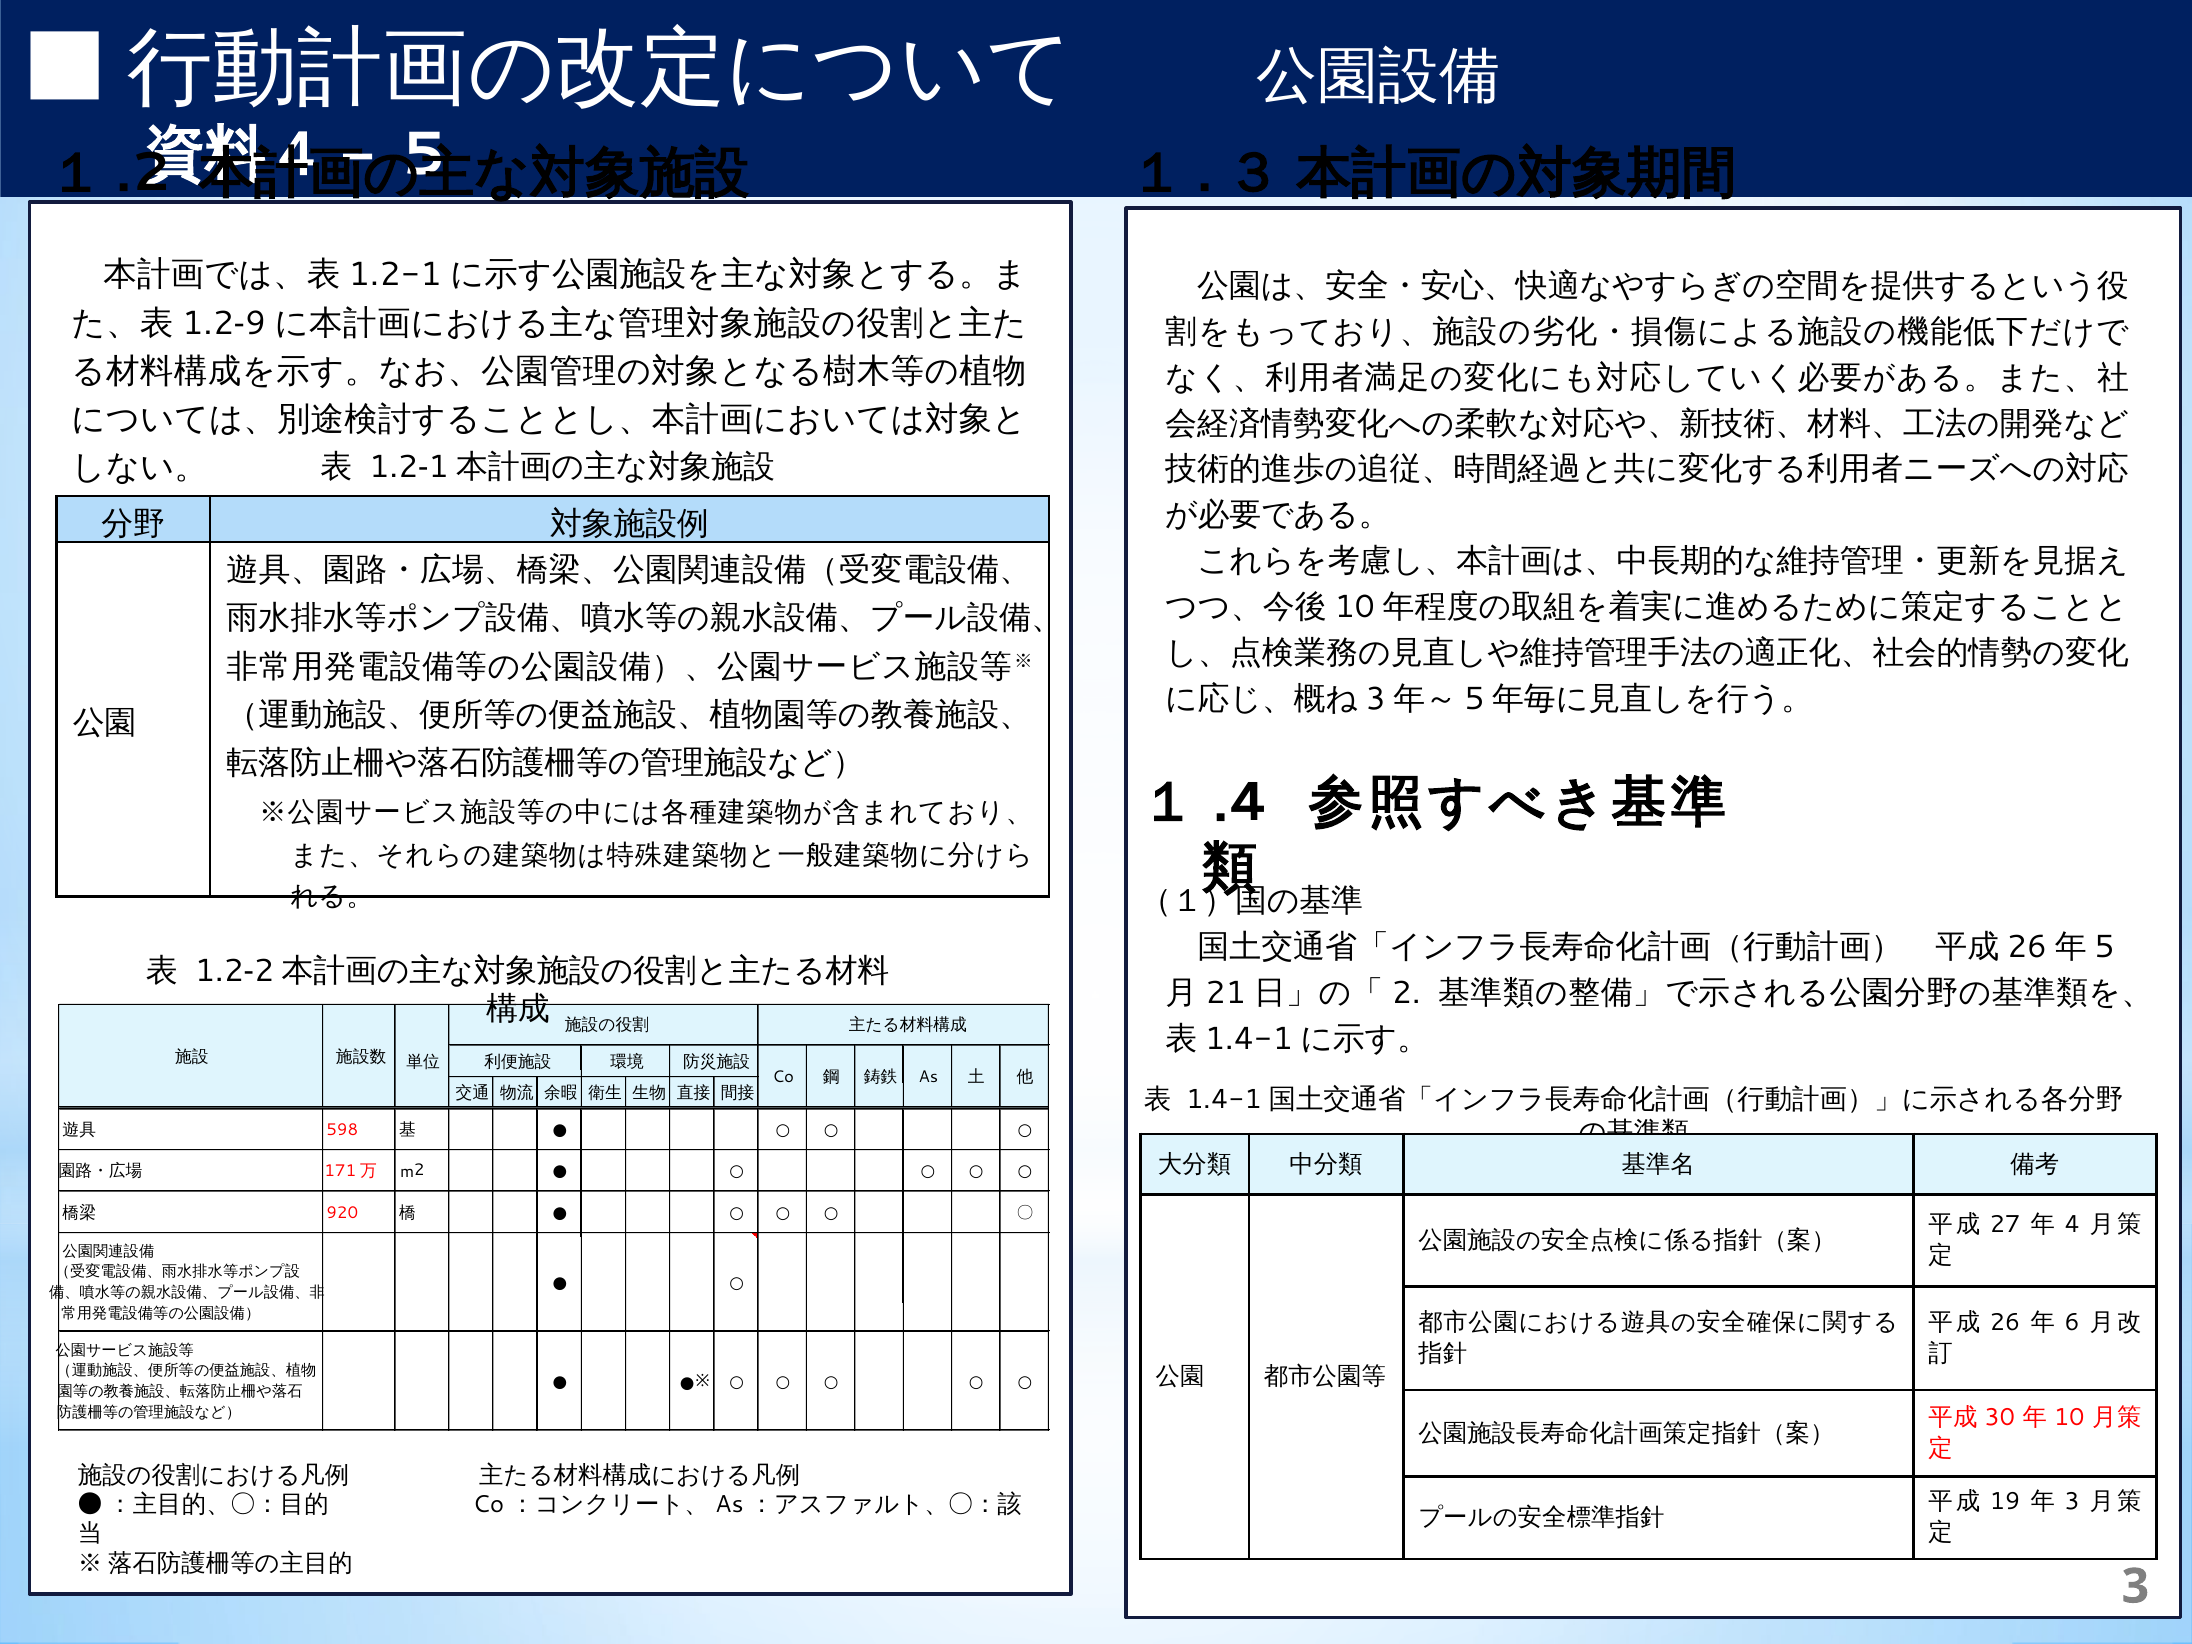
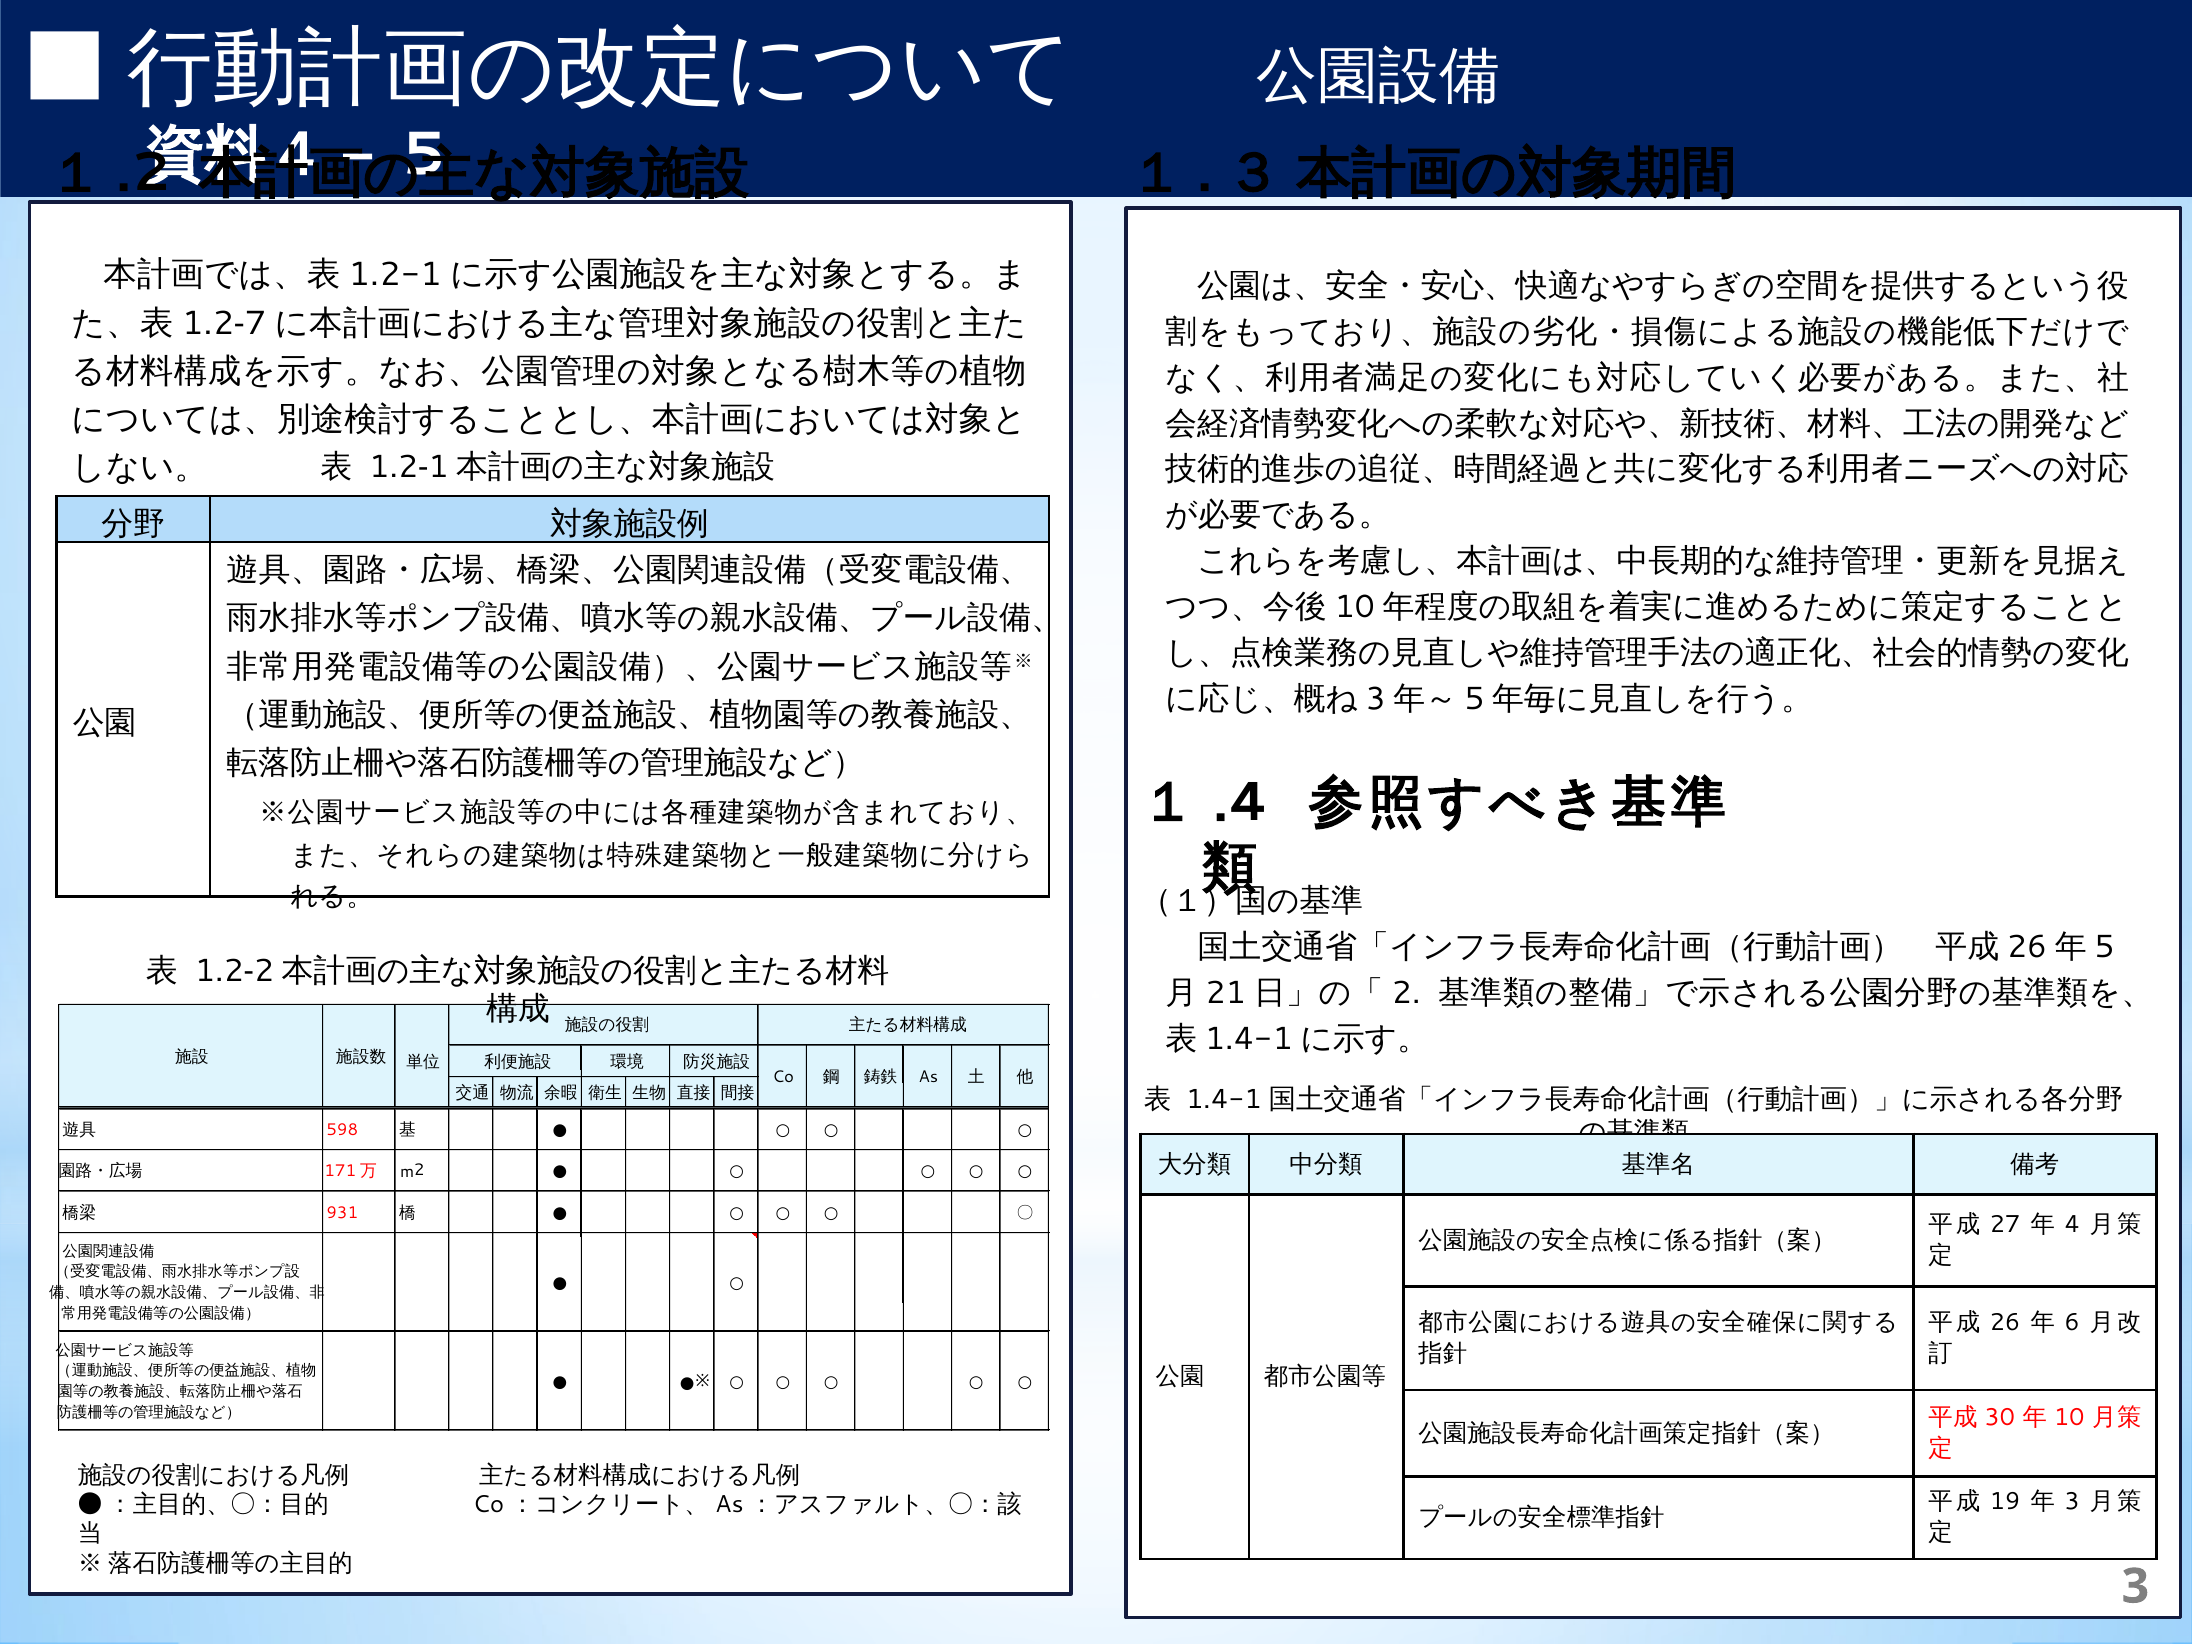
9: 9 -> 7
920: 920 -> 931
